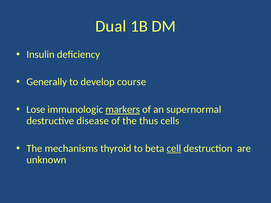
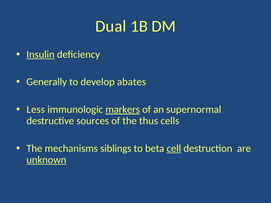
Insulin underline: none -> present
course: course -> abates
Lose: Lose -> Less
disease: disease -> sources
thyroid: thyroid -> siblings
unknown underline: none -> present
